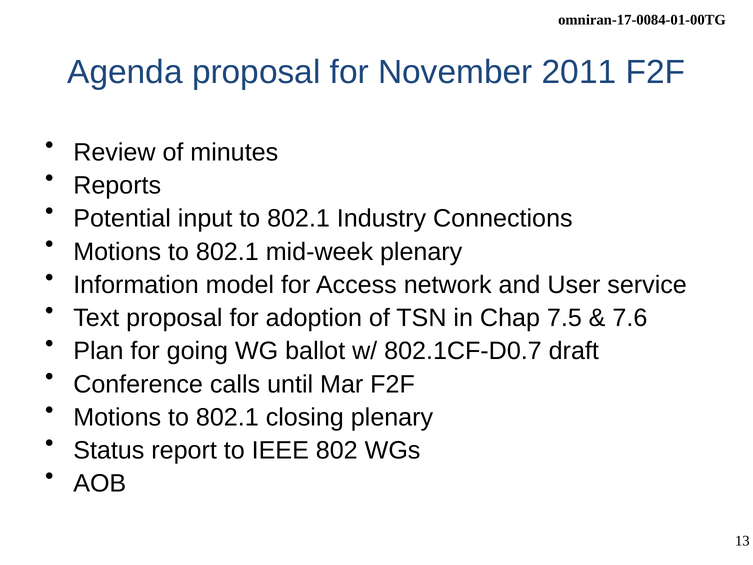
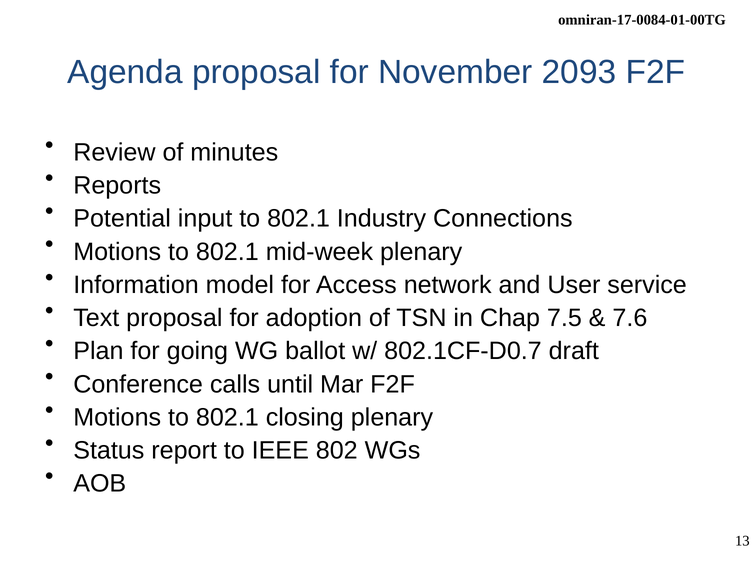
2011: 2011 -> 2093
